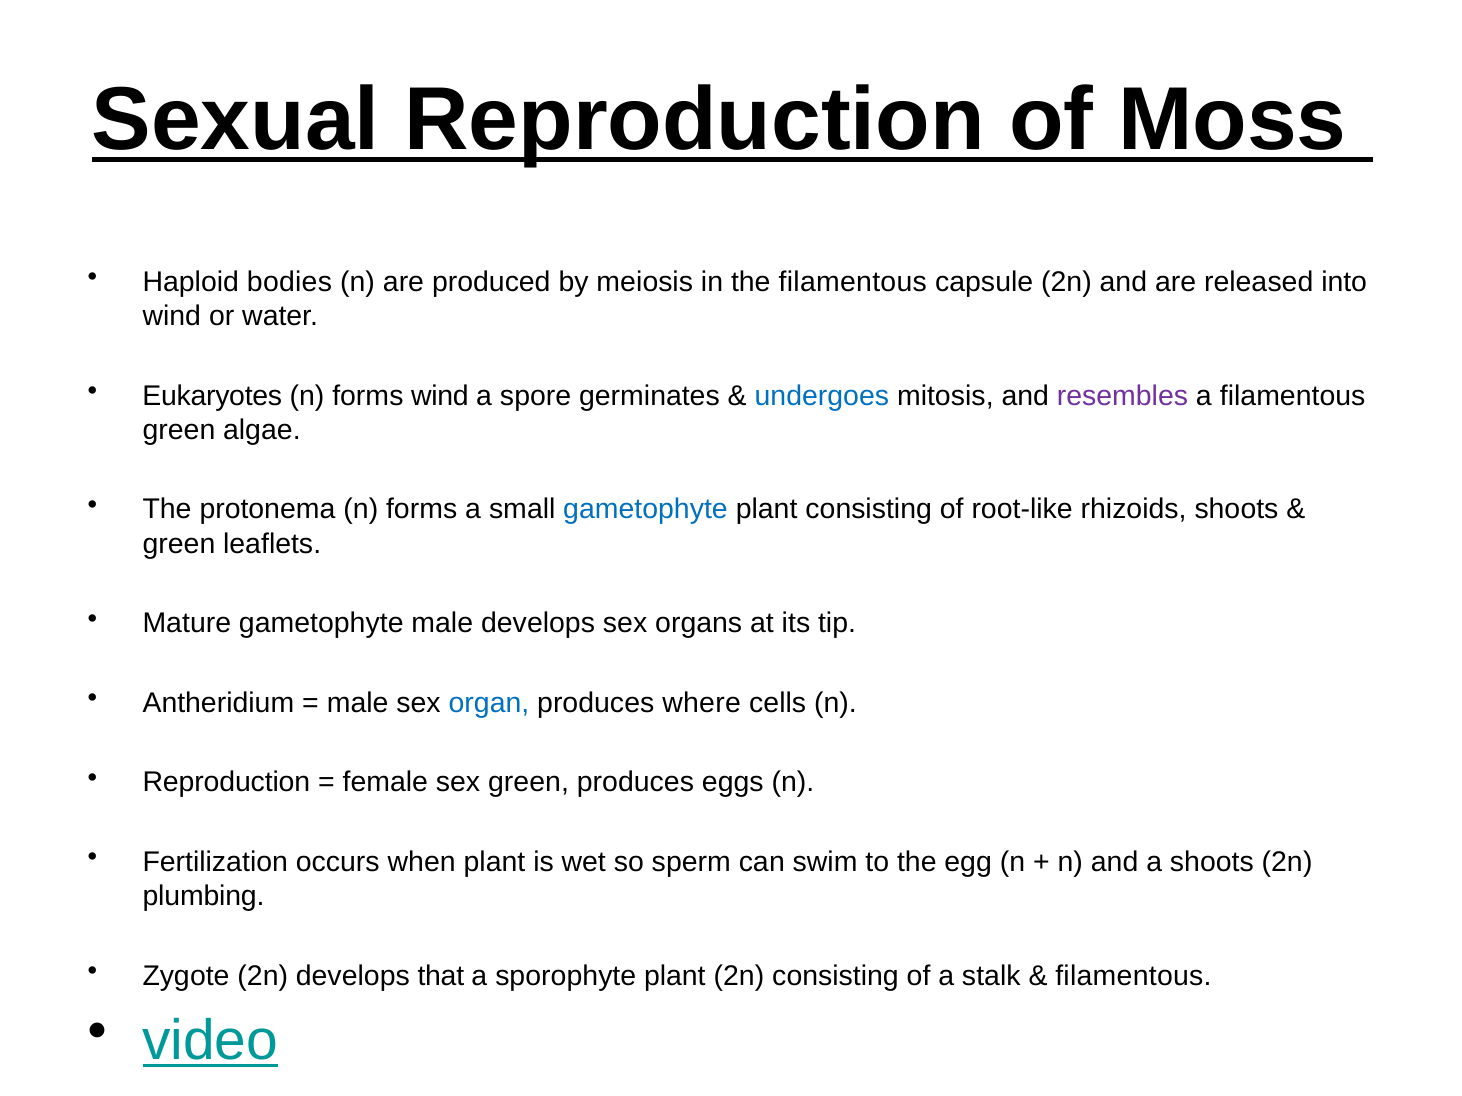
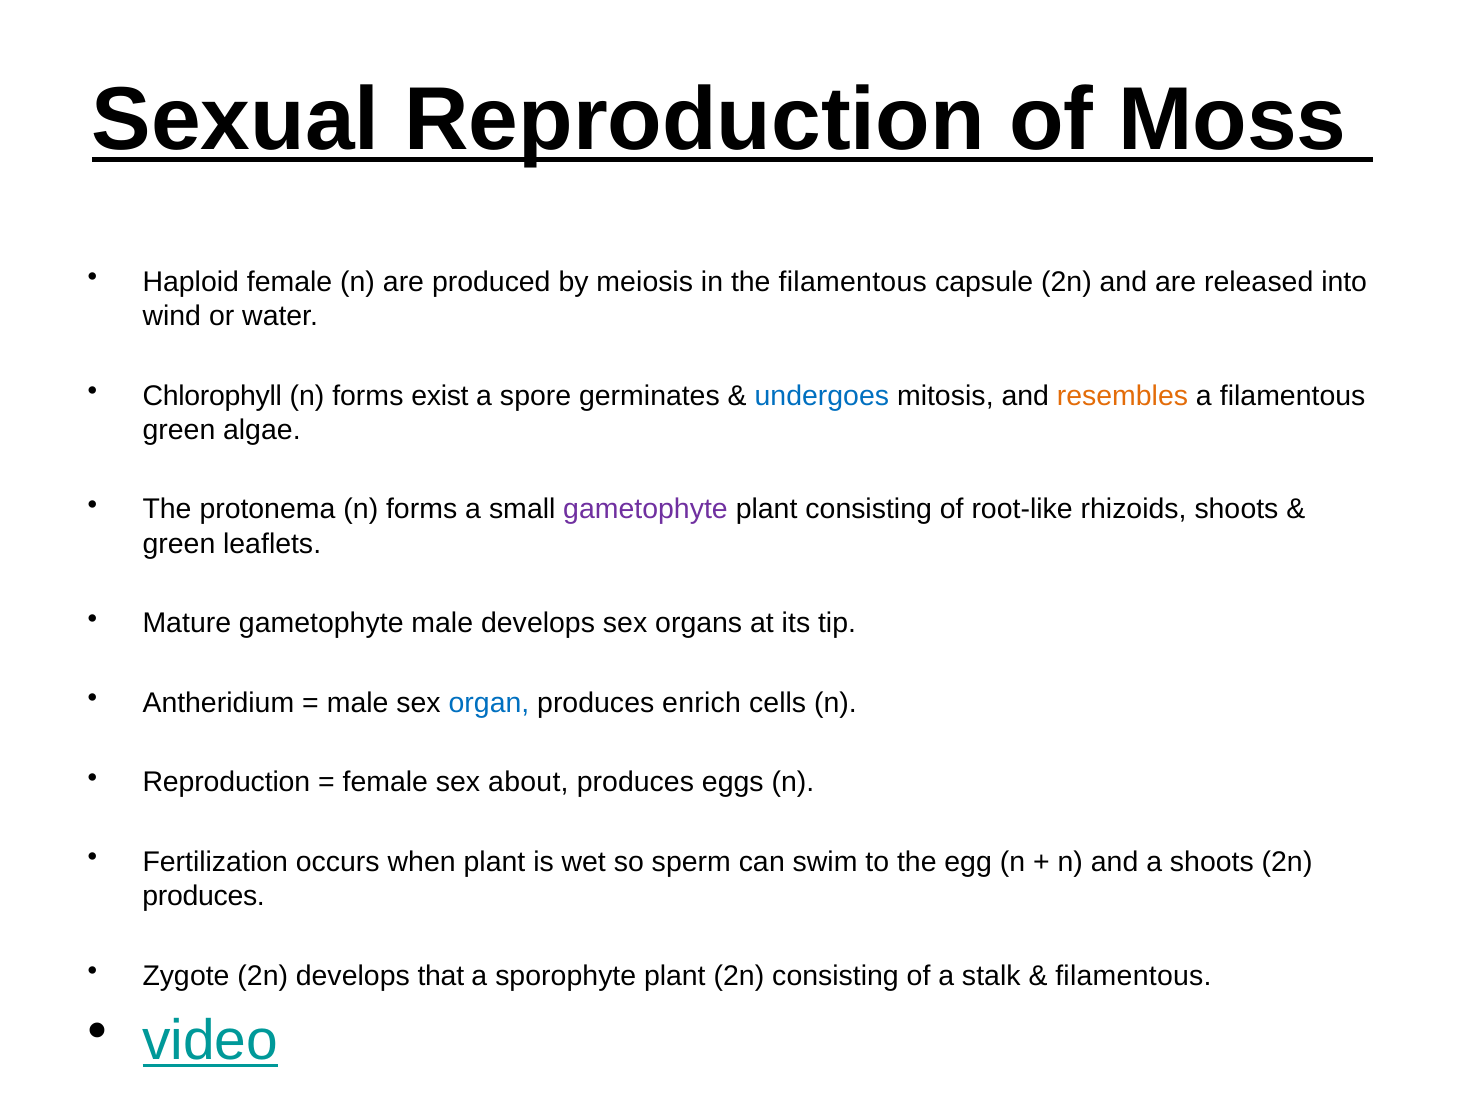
Haploid bodies: bodies -> female
Eukaryotes: Eukaryotes -> Chlorophyll
forms wind: wind -> exist
resembles colour: purple -> orange
gametophyte at (645, 510) colour: blue -> purple
where: where -> enrich
sex green: green -> about
plumbing at (204, 897): plumbing -> produces
